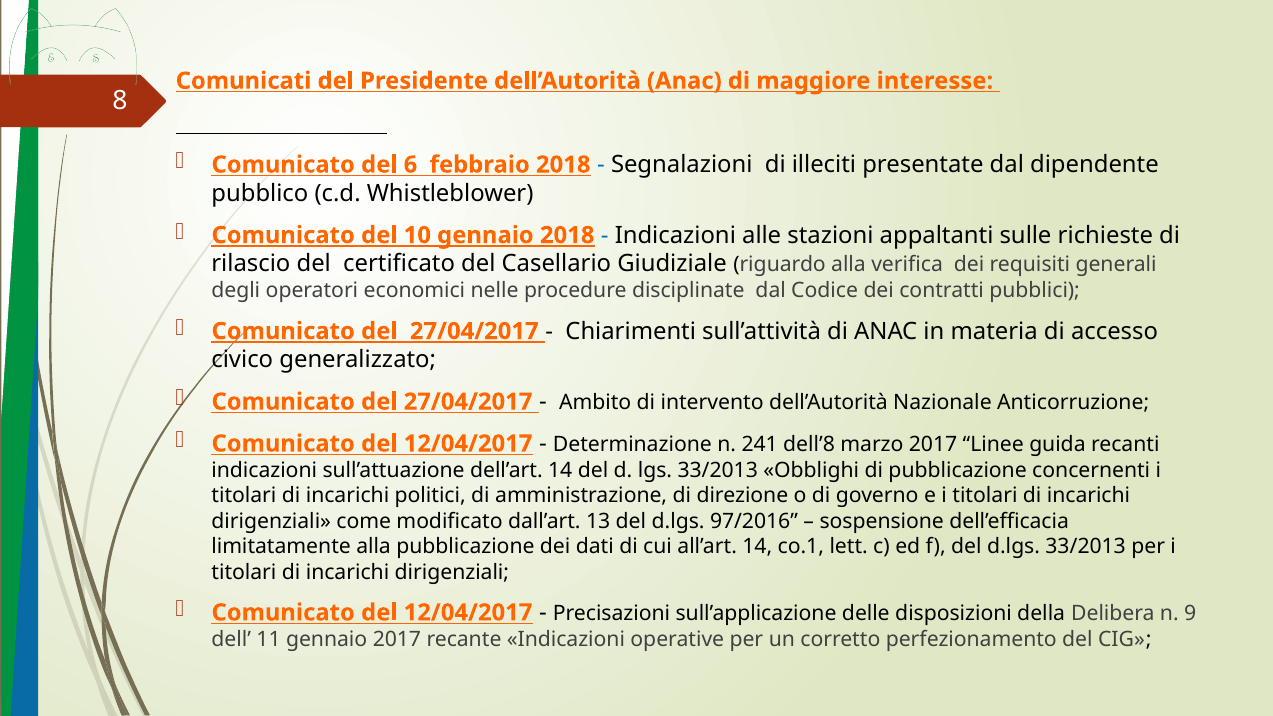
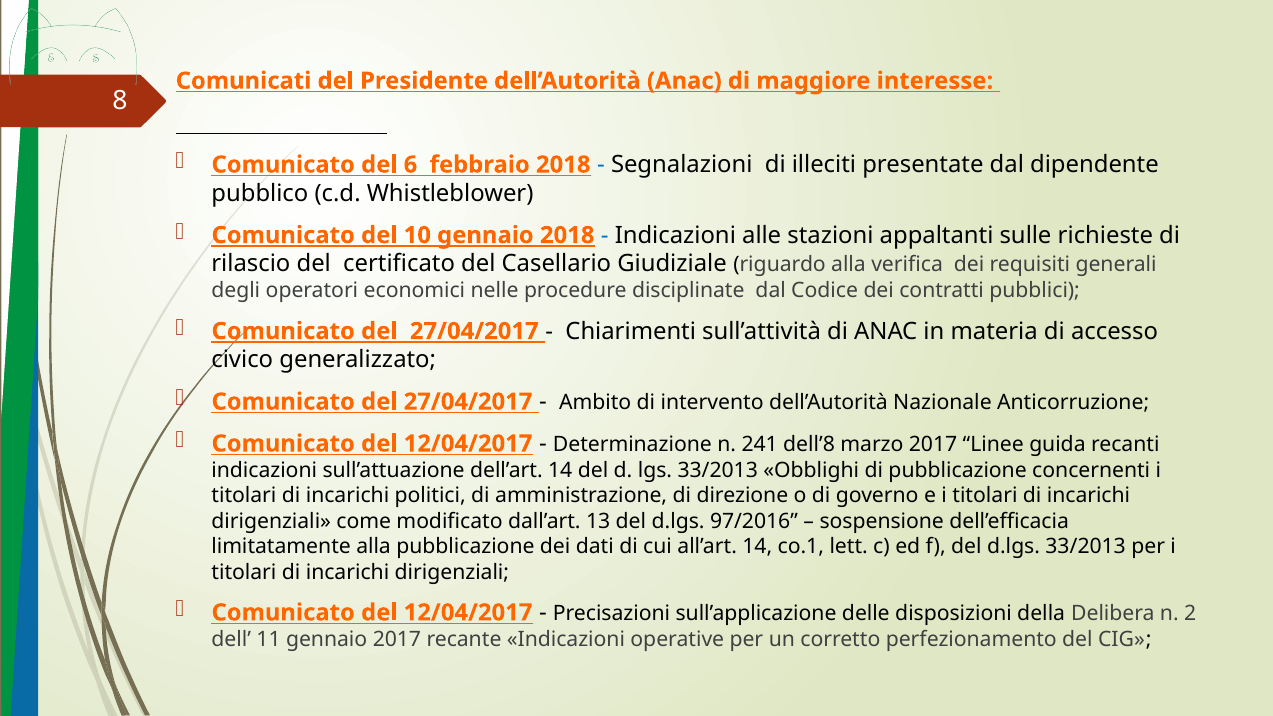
9: 9 -> 2
